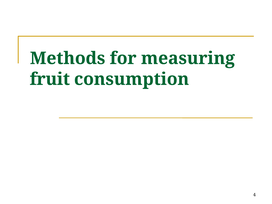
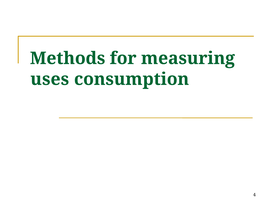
fruit: fruit -> uses
